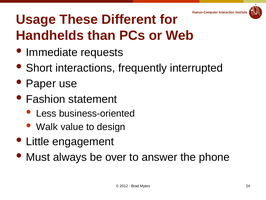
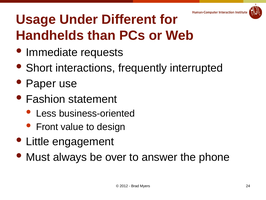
These: These -> Under
Walk: Walk -> Front
